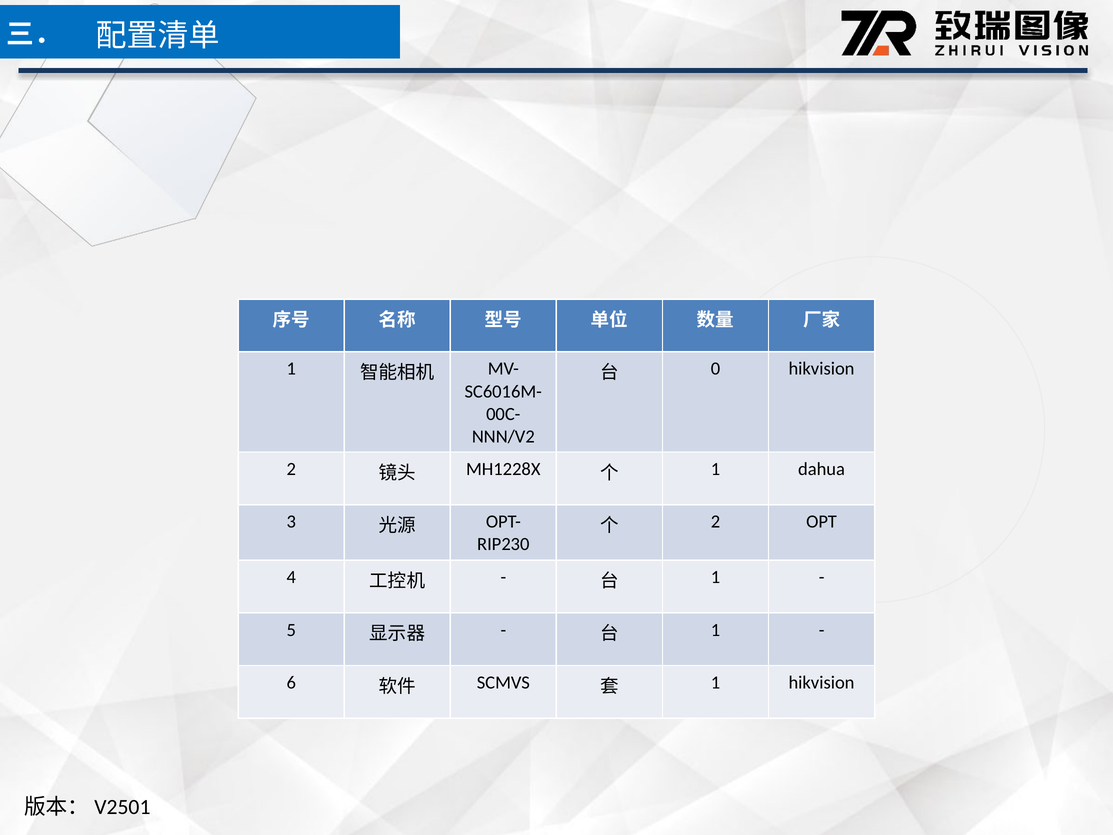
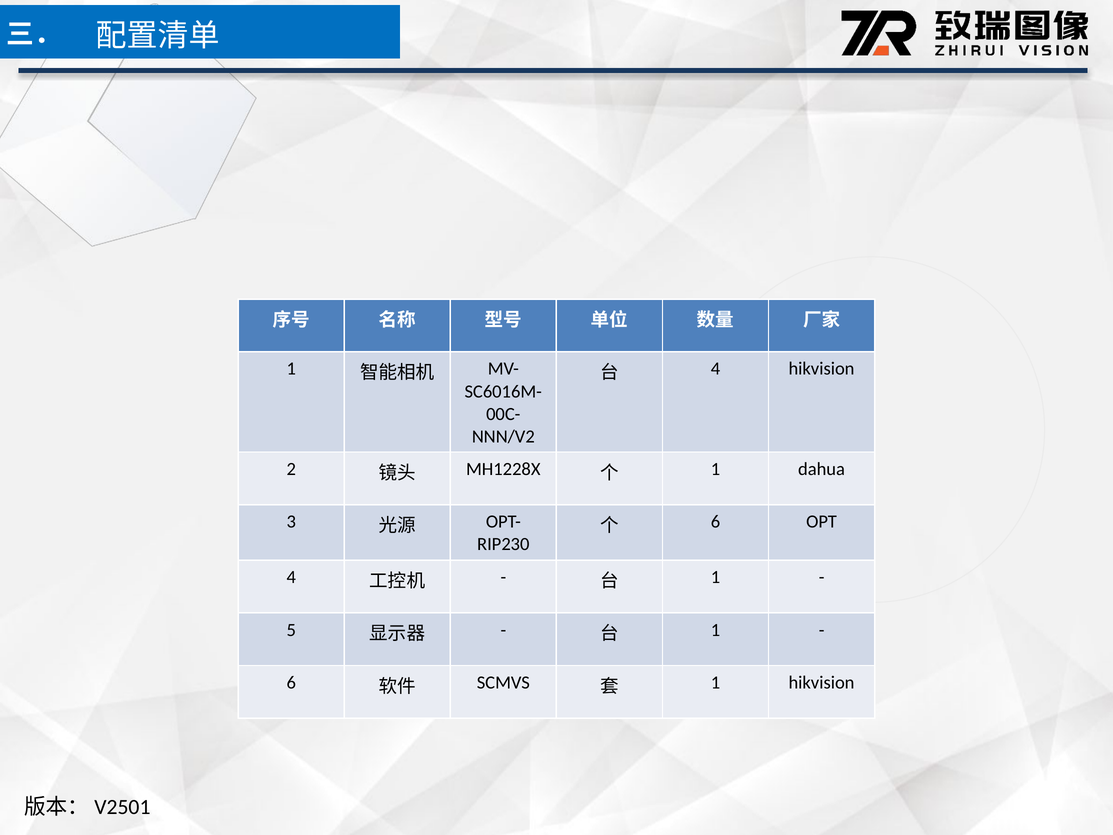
0 at (716, 369): 0 -> 4
2 at (716, 522): 2 -> 6
